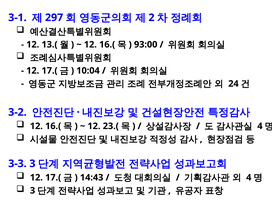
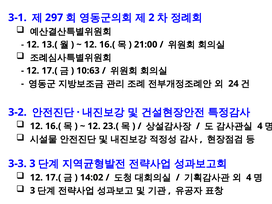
93:00: 93:00 -> 21:00
10:04: 10:04 -> 10:63
14:43: 14:43 -> 14:02
